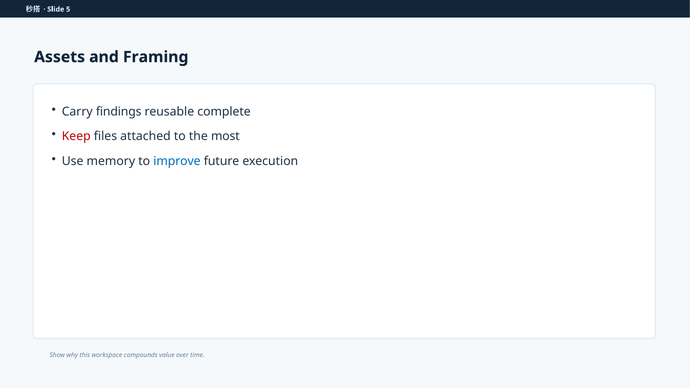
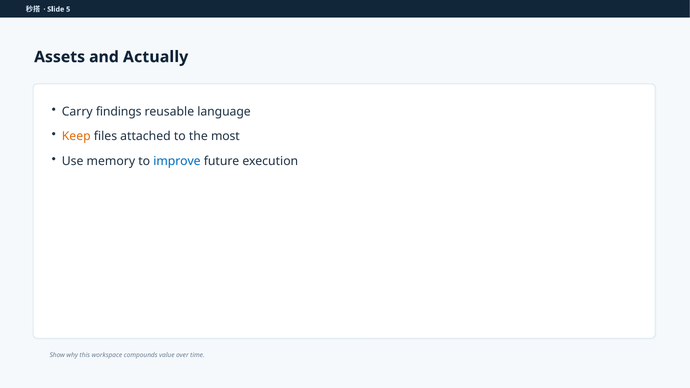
Framing: Framing -> Actually
complete: complete -> language
Keep colour: red -> orange
